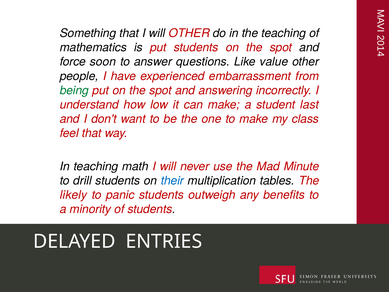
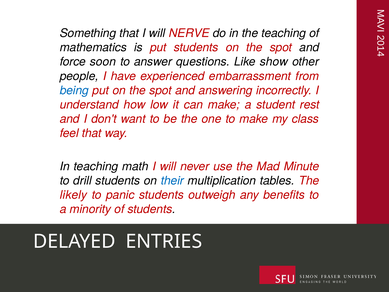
will OTHER: OTHER -> NERVE
value: value -> show
being colour: green -> blue
last: last -> rest
